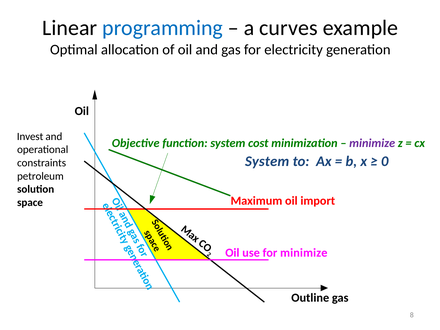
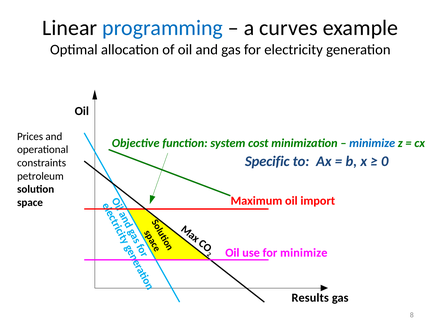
Invest: Invest -> Prices
minimize at (372, 143) colour: purple -> blue
System at (267, 161): System -> Specific
Outline: Outline -> Results
